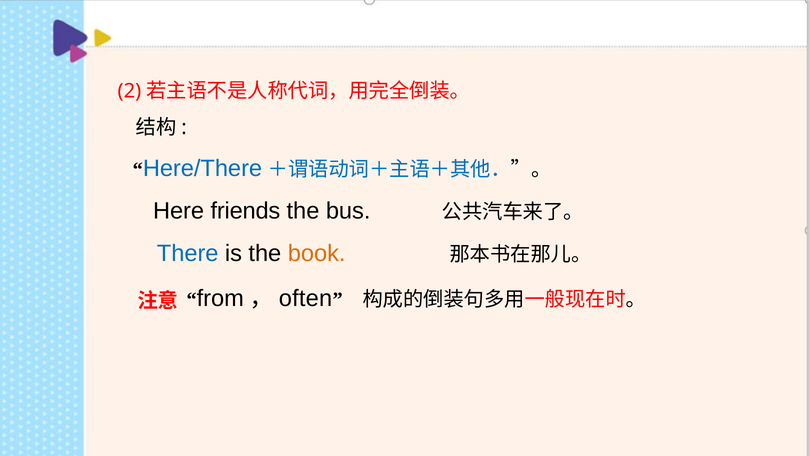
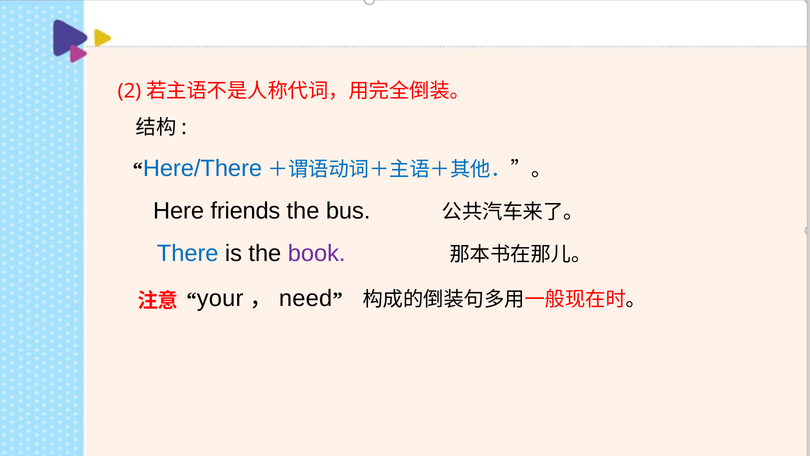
book colour: orange -> purple
from: from -> your
often: often -> need
